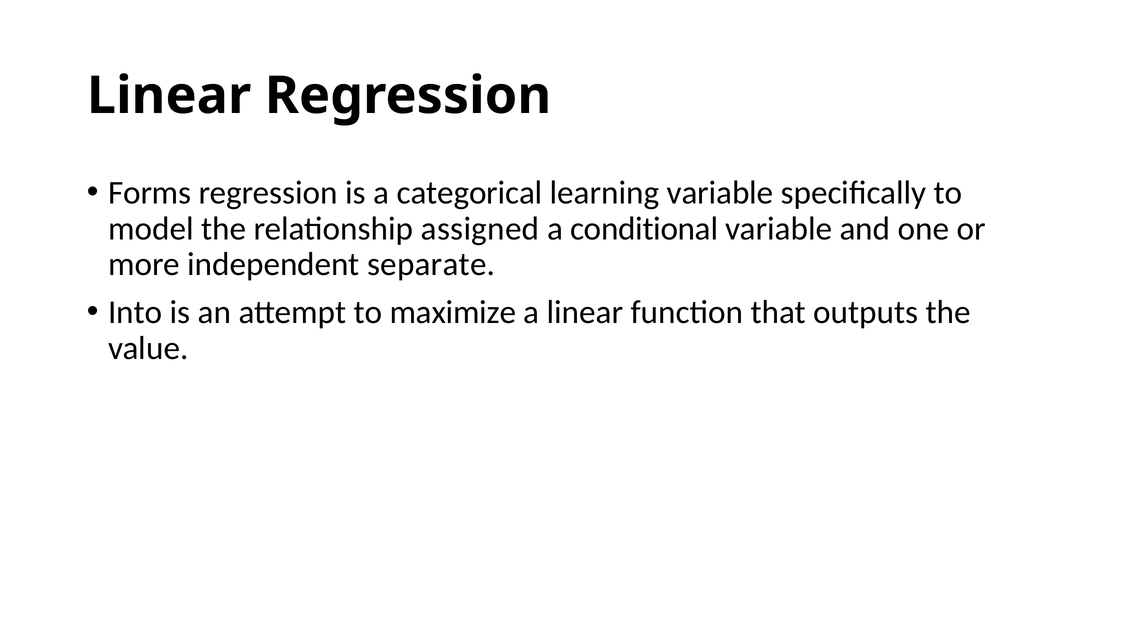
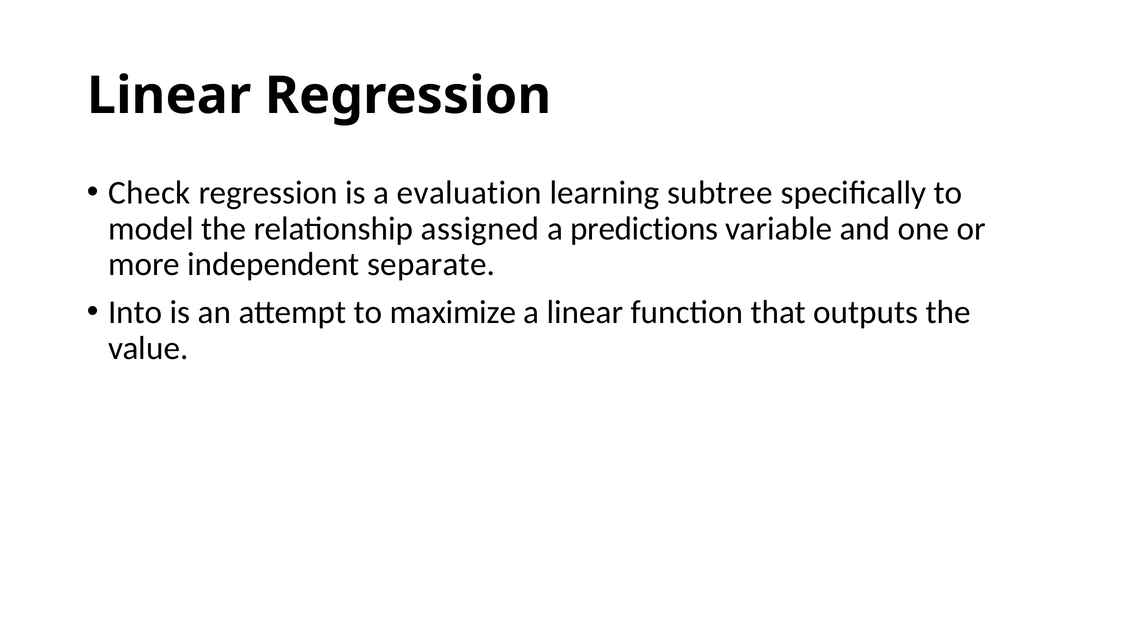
Forms: Forms -> Check
categorical: categorical -> evaluation
learning variable: variable -> subtree
conditional: conditional -> predictions
